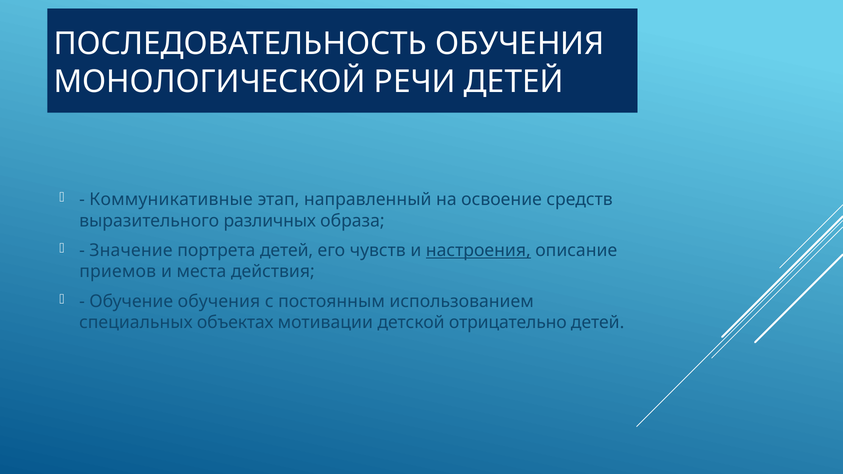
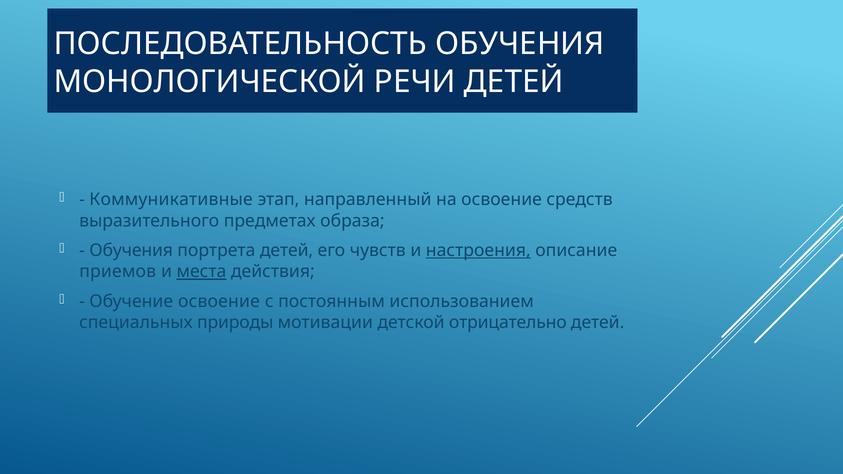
различных: различных -> предметах
Значение at (131, 251): Значение -> Обучения
места underline: none -> present
Обучение обучения: обучения -> освоение
объектах: объектах -> природы
